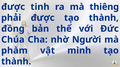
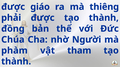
tinh: tinh -> giáo
mình: mình -> tham
